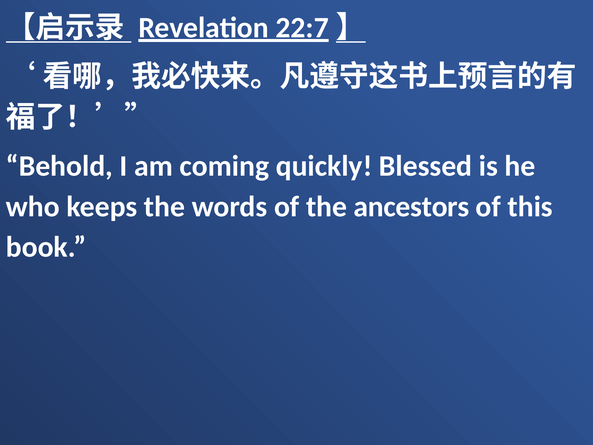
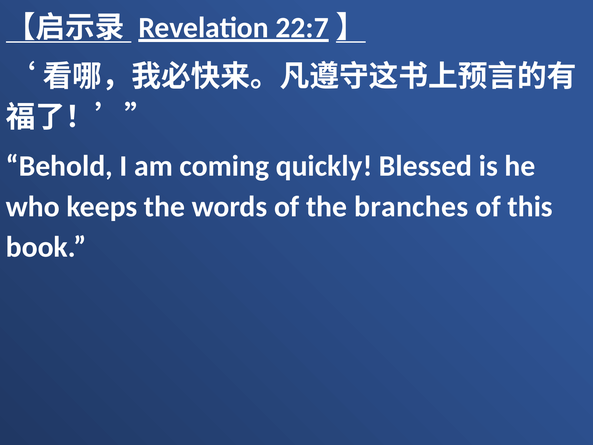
ancestors: ancestors -> branches
